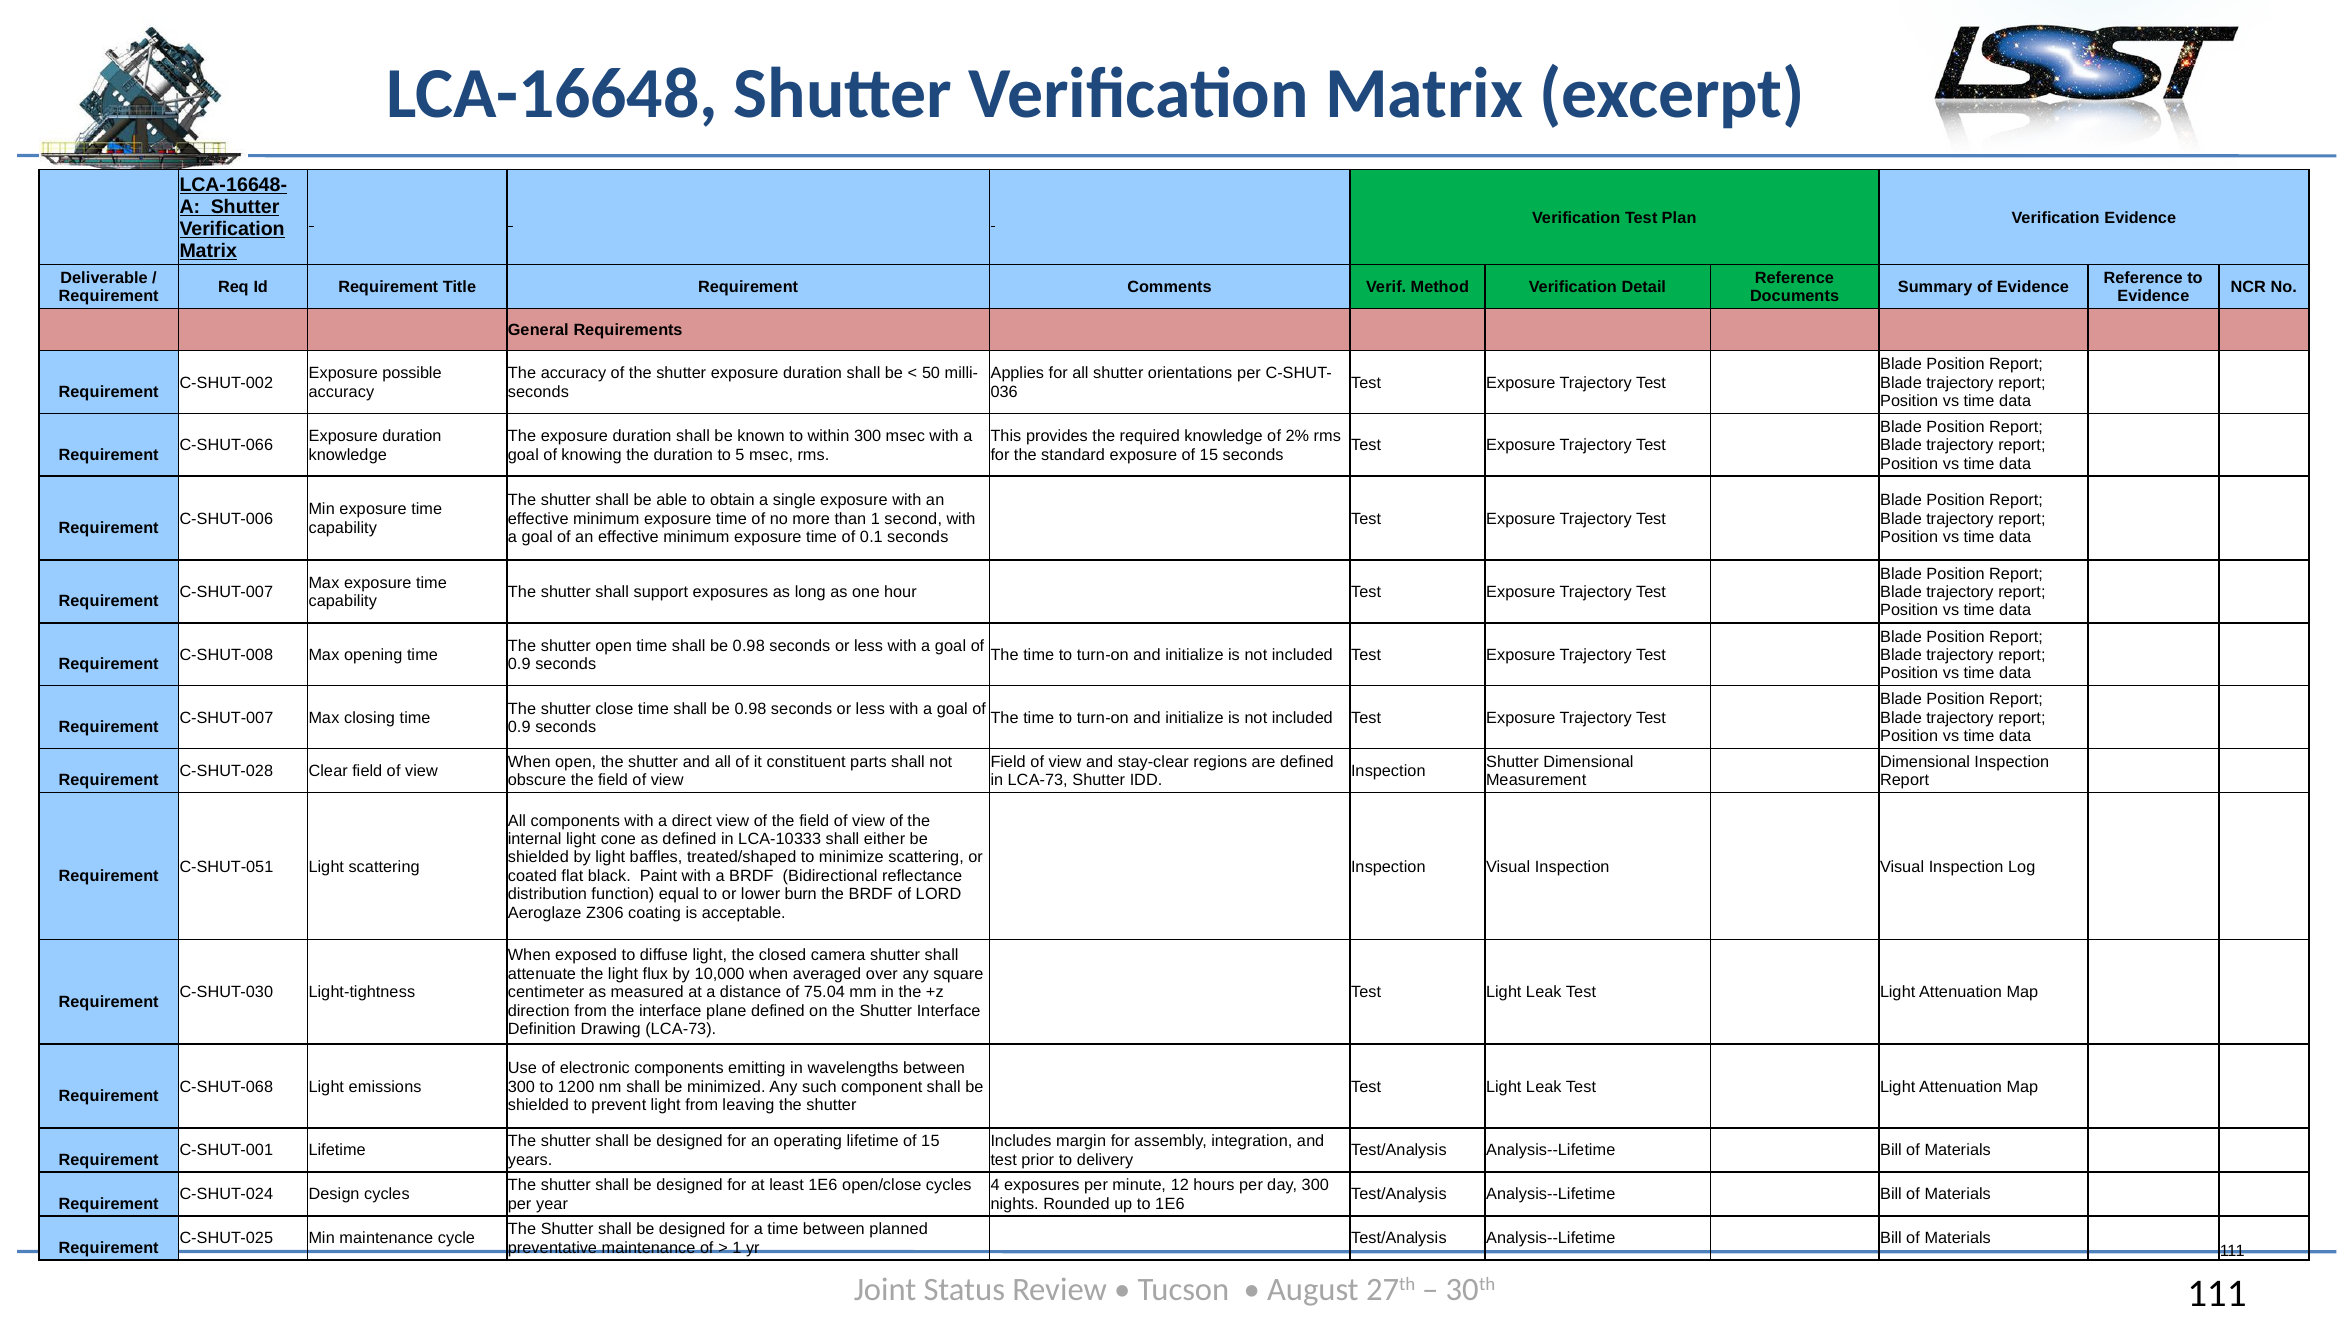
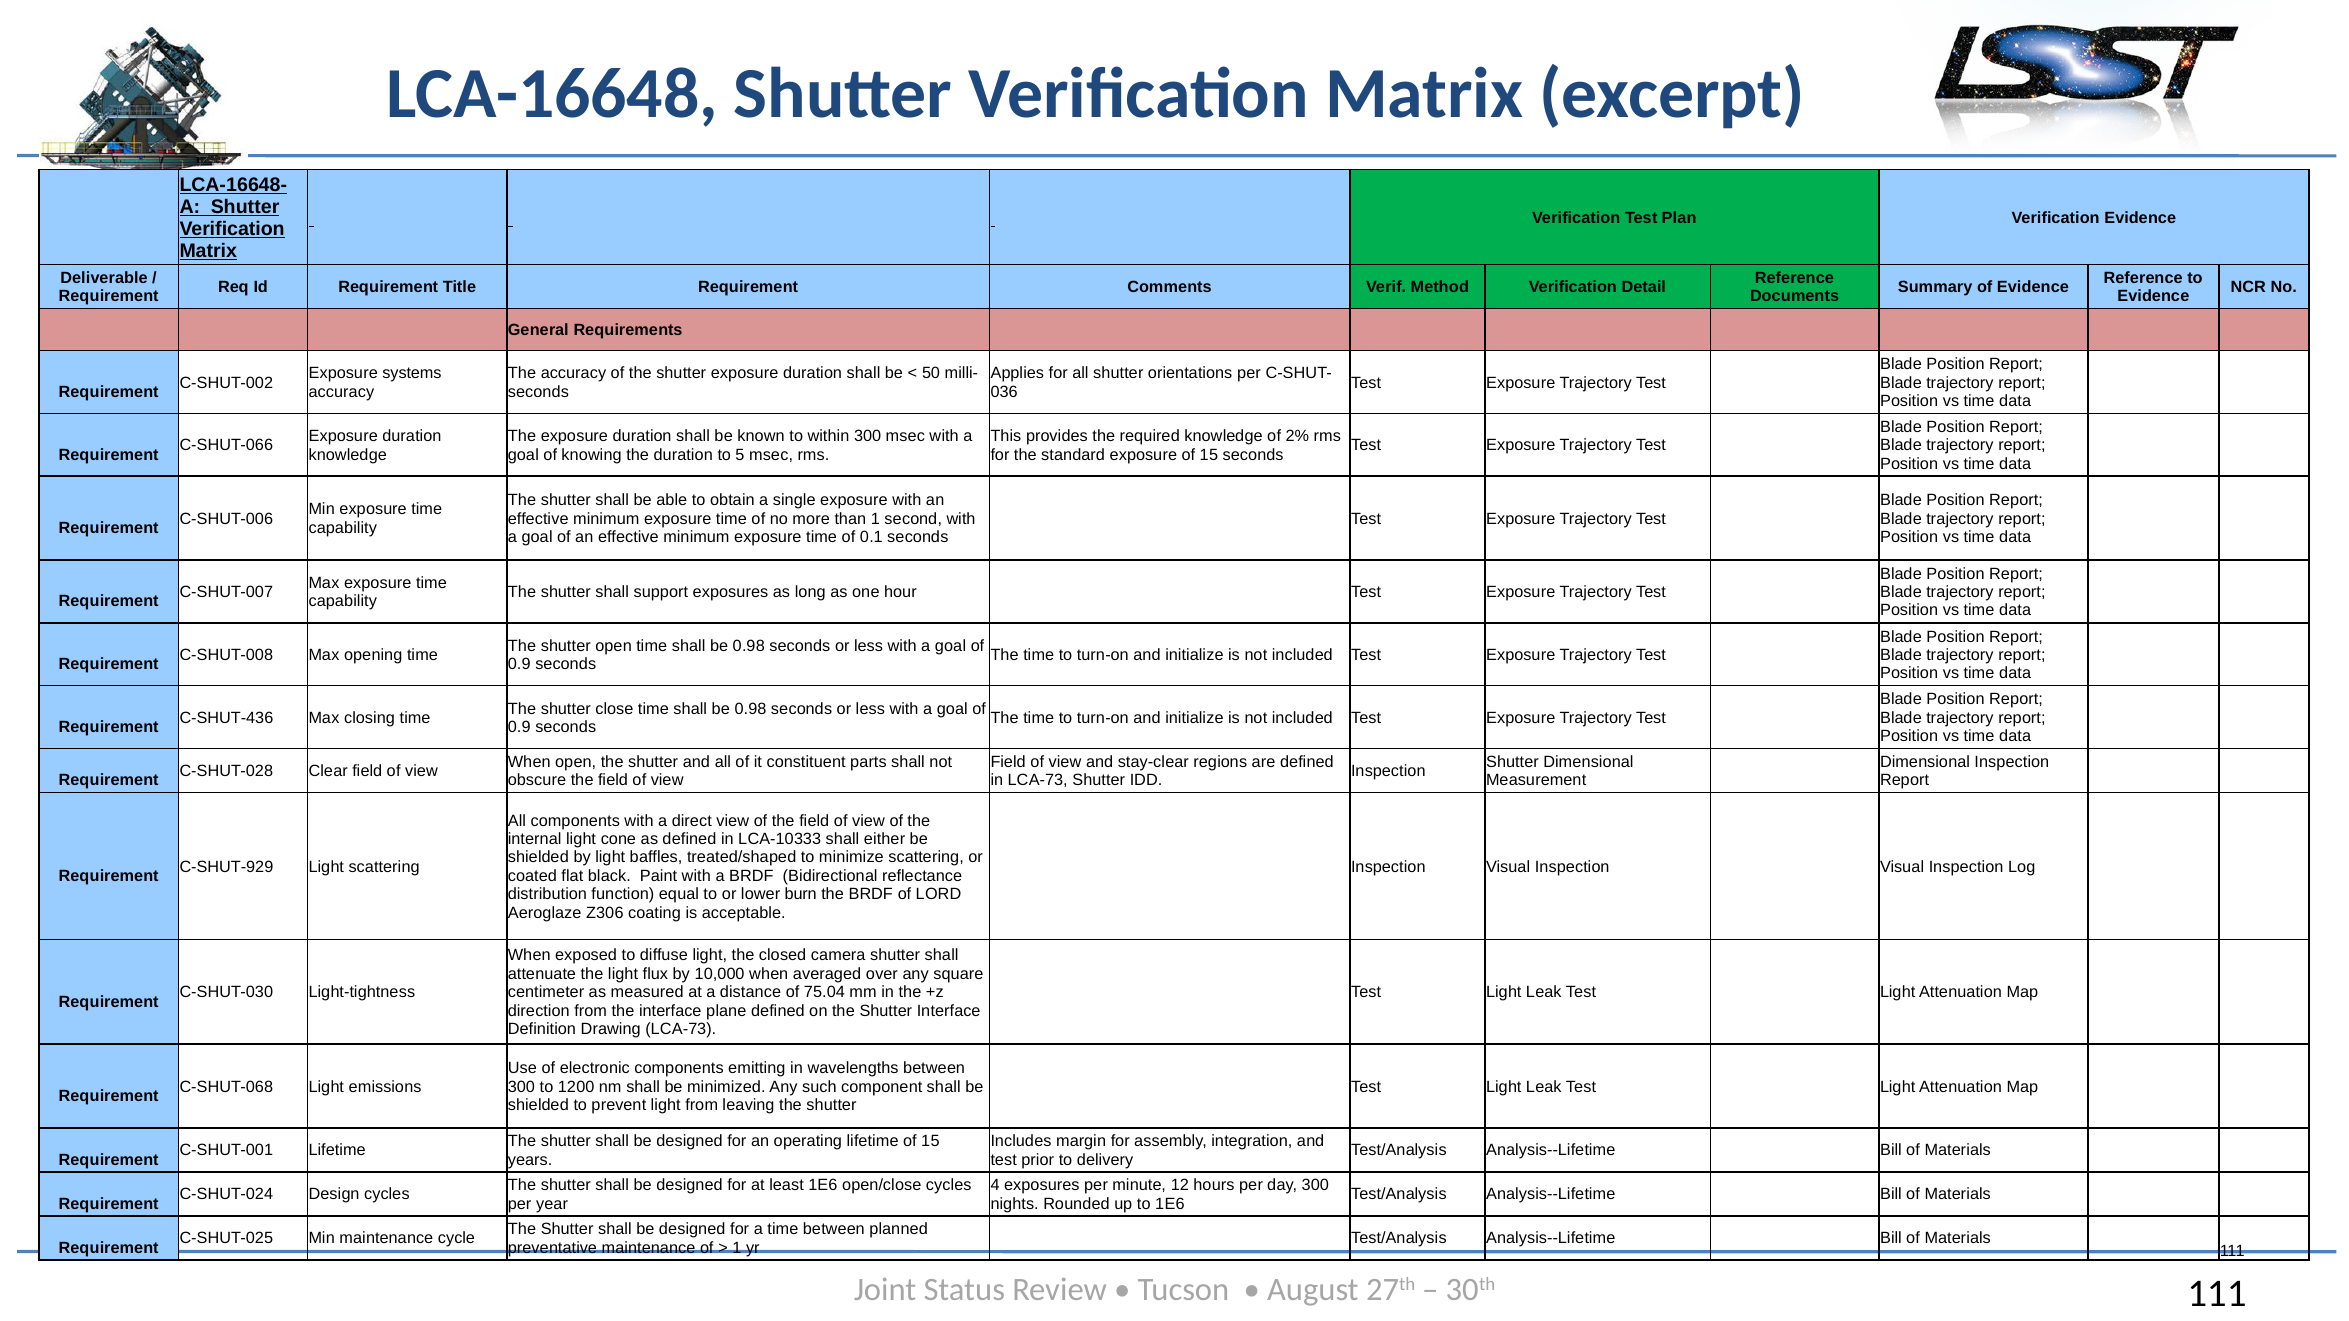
possible: possible -> systems
C-SHUT-007 at (226, 718): C-SHUT-007 -> C-SHUT-436
C-SHUT-051: C-SHUT-051 -> C-SHUT-929
